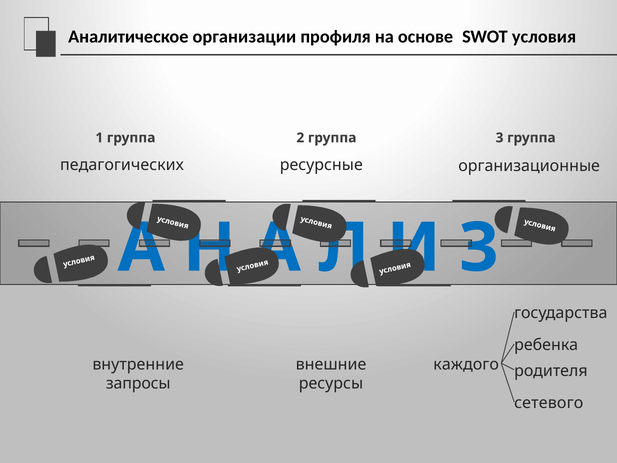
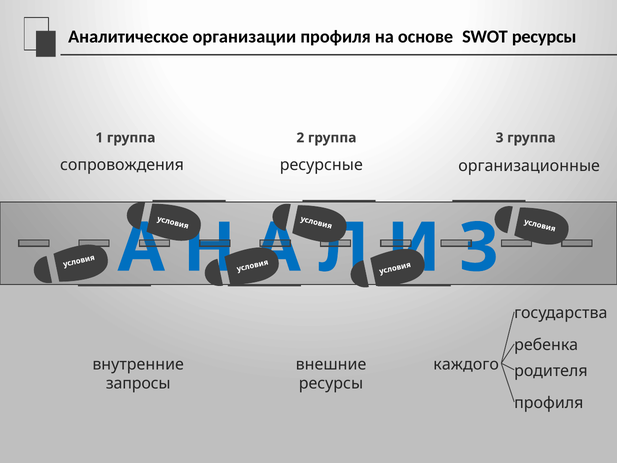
SWOT условия: условия -> ресурсы
педагогических: педагогических -> сопровождения
сетевого at (549, 403): сетевого -> профиля
